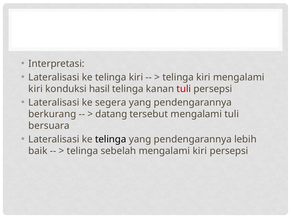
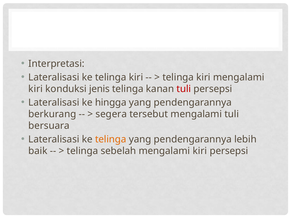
hasil: hasil -> jenis
segera: segera -> hingga
datang: datang -> segera
telinga at (111, 139) colour: black -> orange
